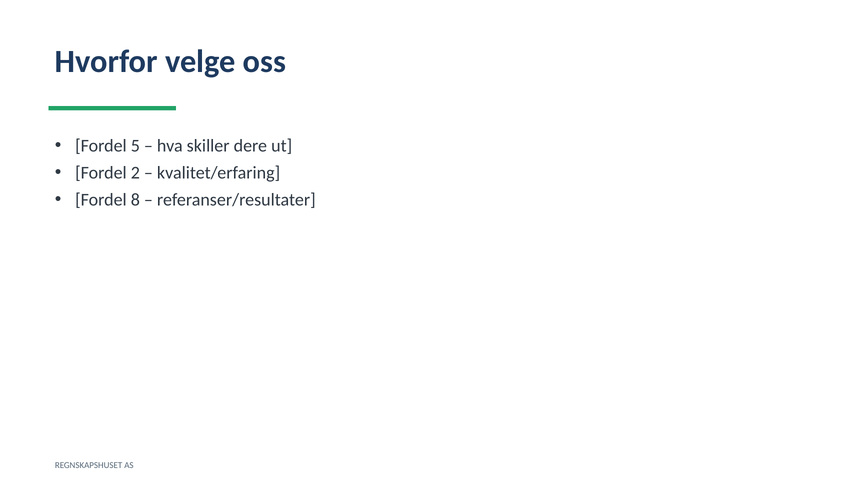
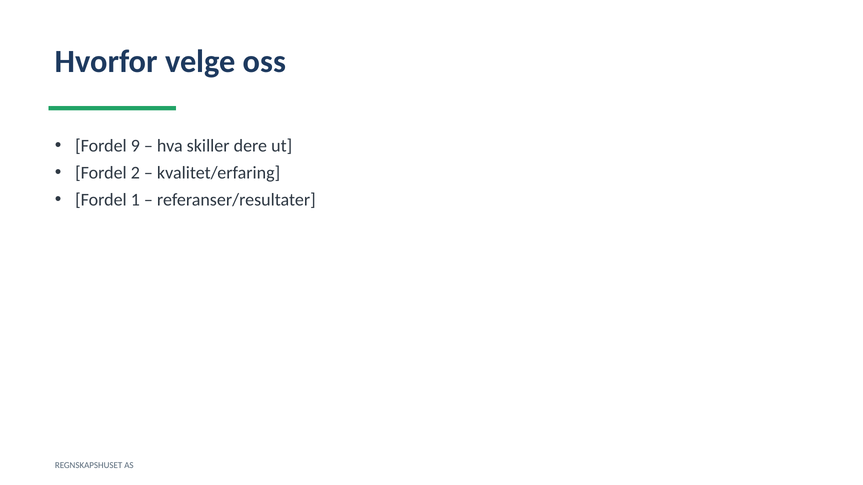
5: 5 -> 9
8: 8 -> 1
